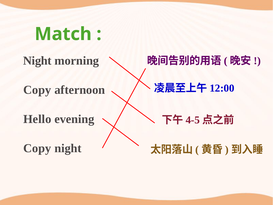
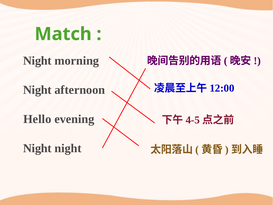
Copy at (37, 90): Copy -> Night
Copy at (37, 148): Copy -> Night
